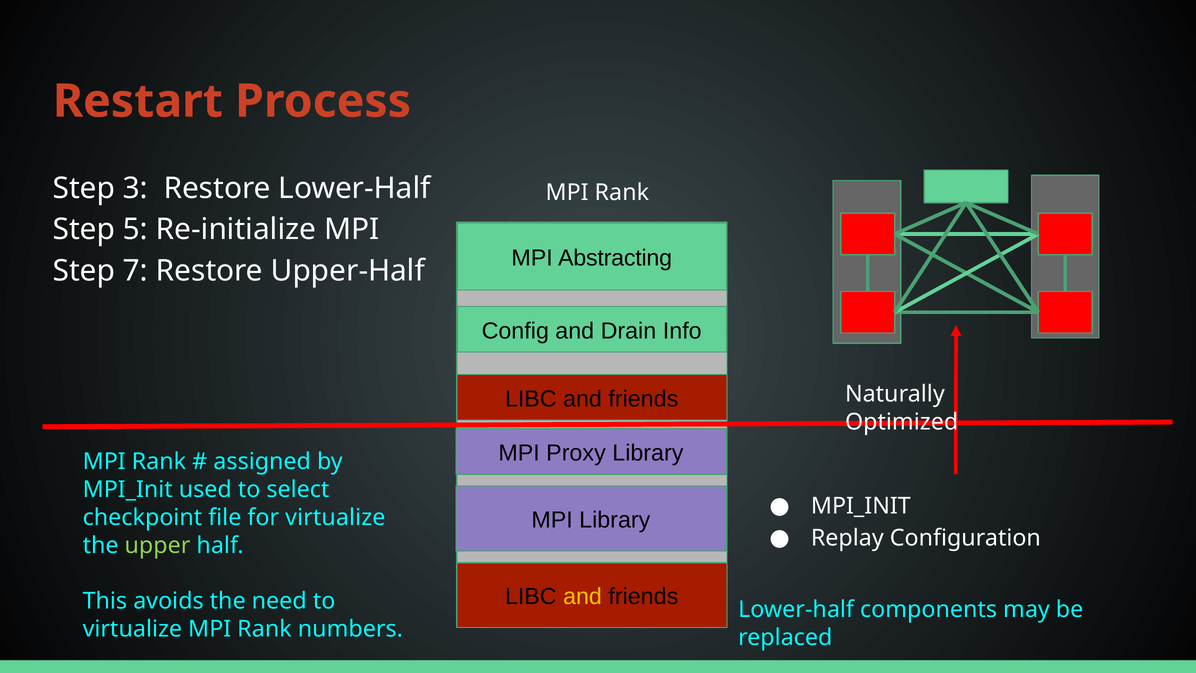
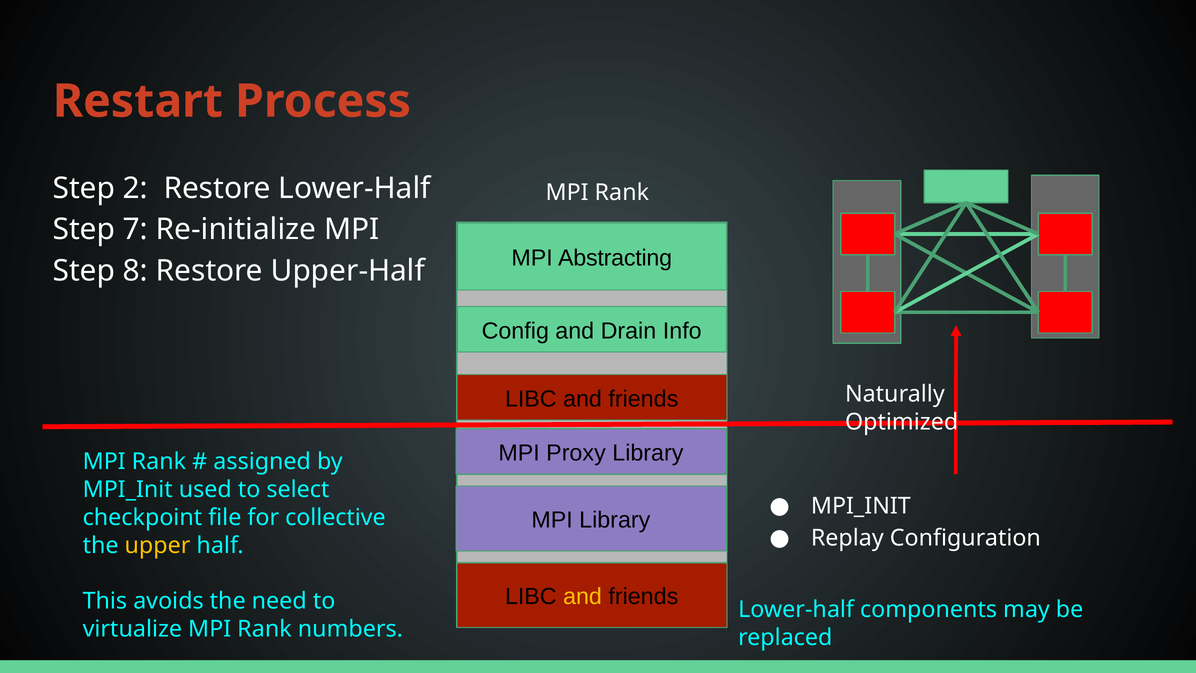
3: 3 -> 2
5: 5 -> 7
7: 7 -> 8
for virtualize: virtualize -> collective
upper colour: light green -> yellow
